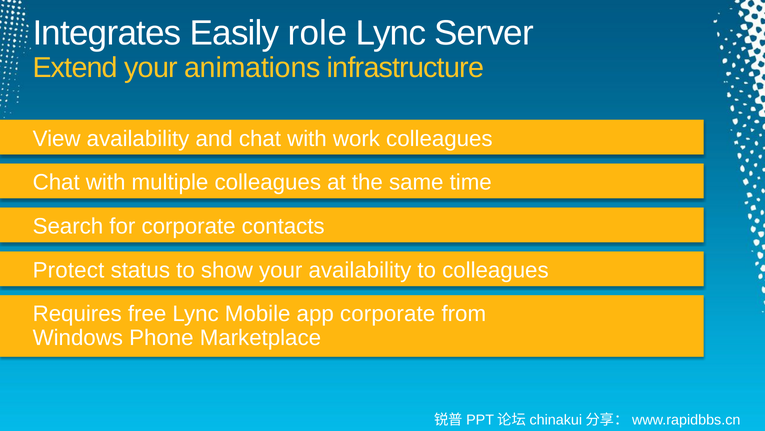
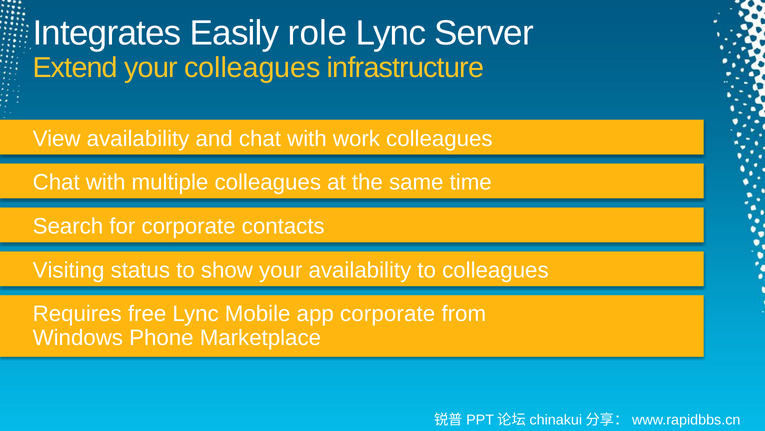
your animations: animations -> colleagues
Protect: Protect -> Visiting
